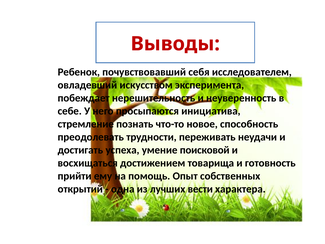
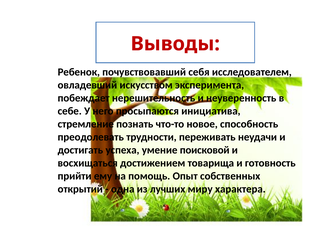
вести: вести -> миру
